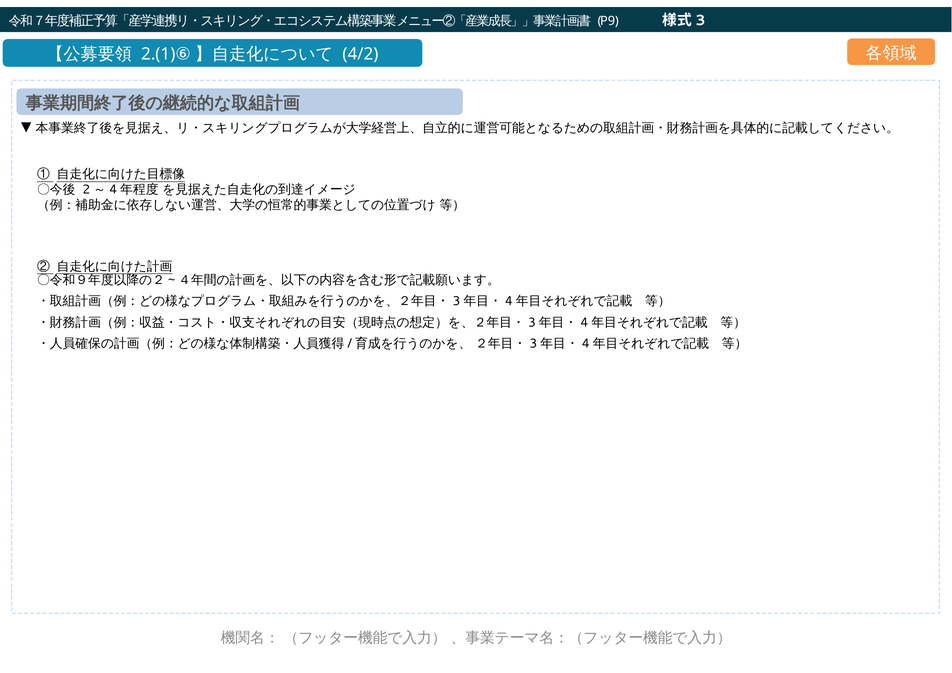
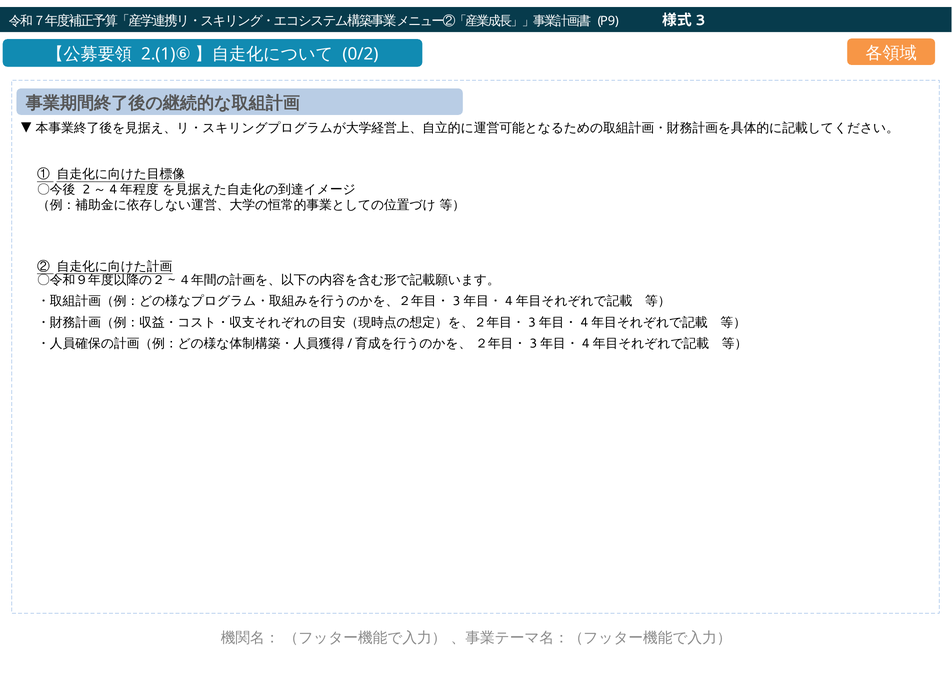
4/2: 4/2 -> 0/2
